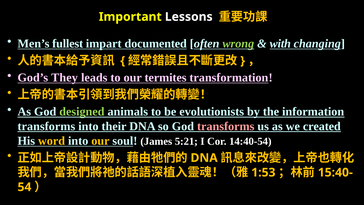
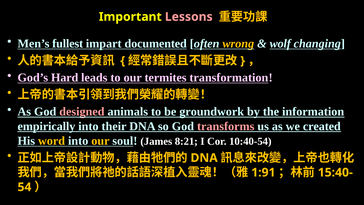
Lessons colour: white -> pink
wrong colour: light green -> yellow
with: with -> wolf
They: They -> Hard
designed colour: light green -> pink
evolutionists: evolutionists -> groundwork
transforms at (46, 126): transforms -> empirically
5:21: 5:21 -> 8:21
14:40-54: 14:40-54 -> 10:40-54
1:53: 1:53 -> 1:91
